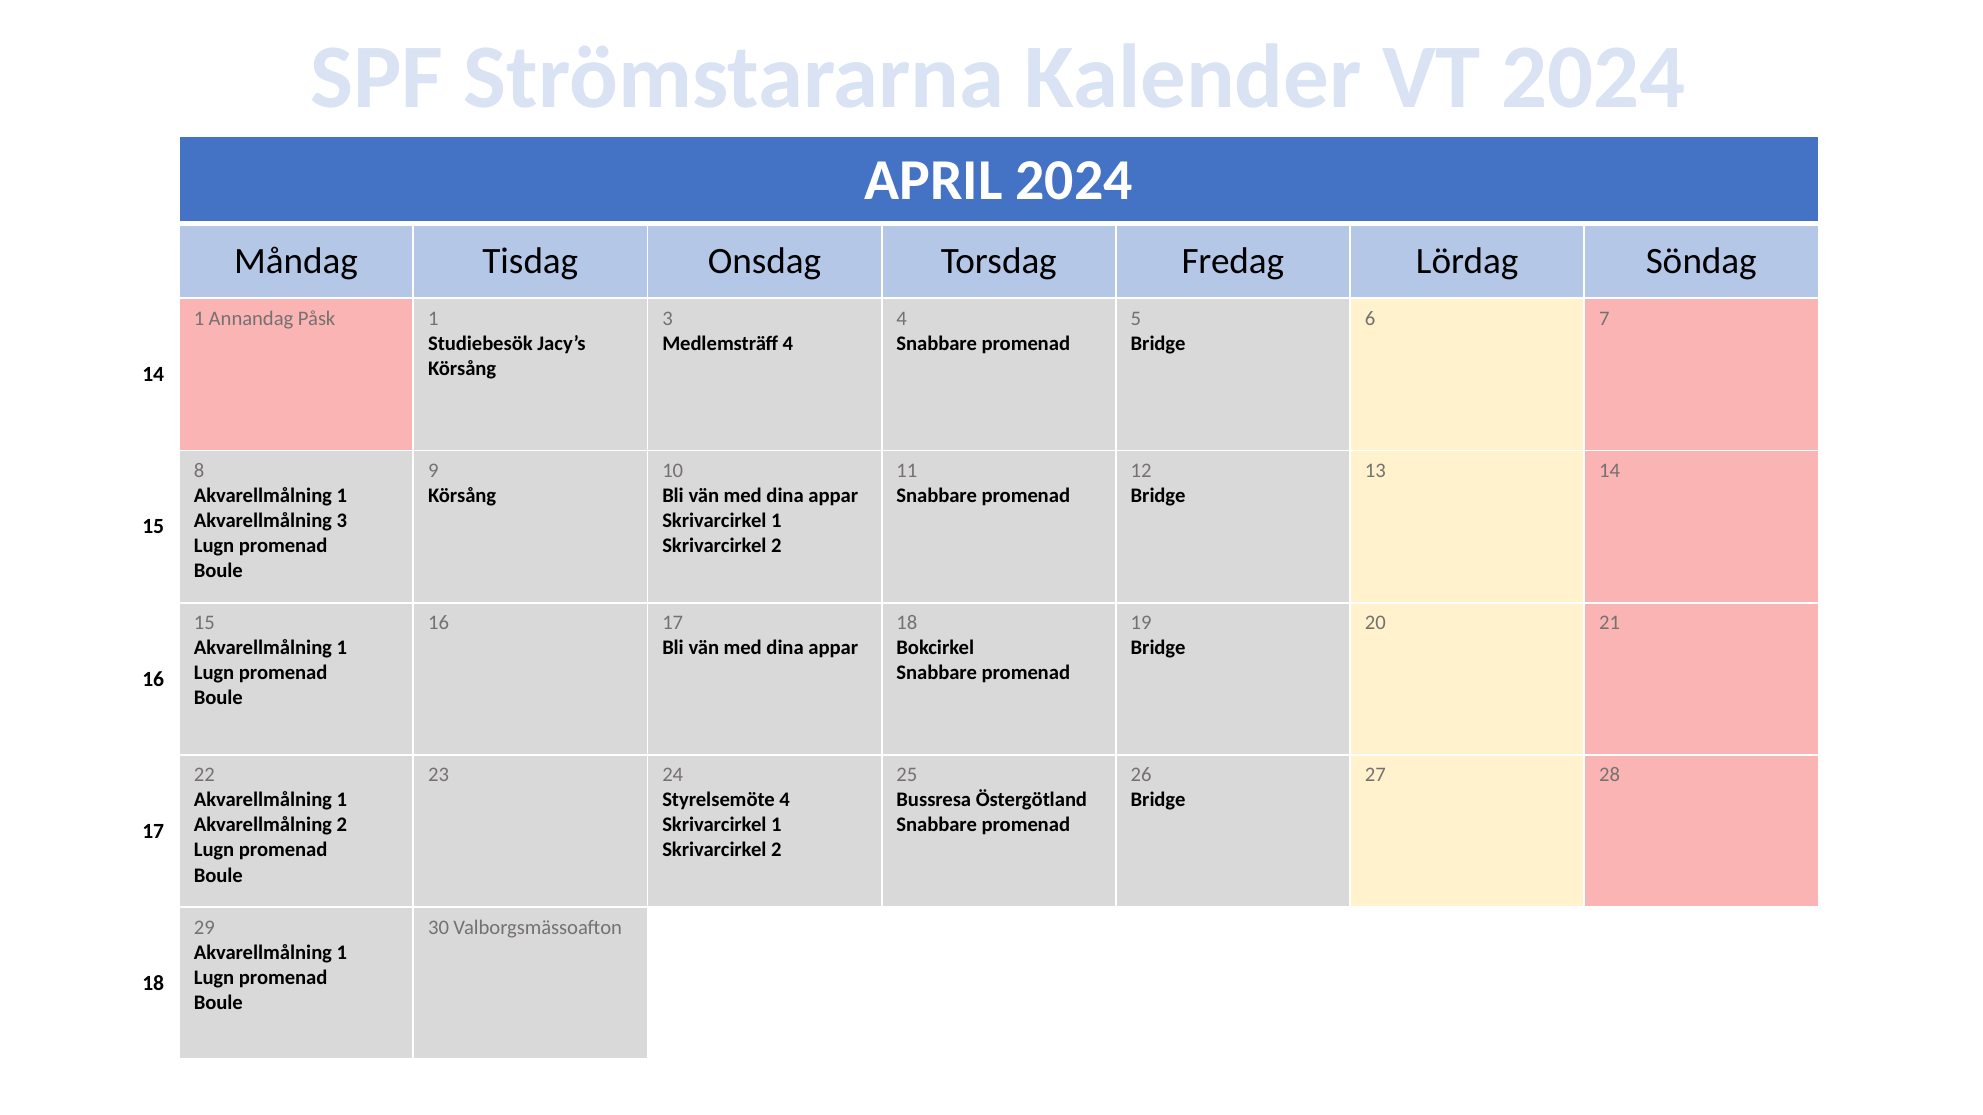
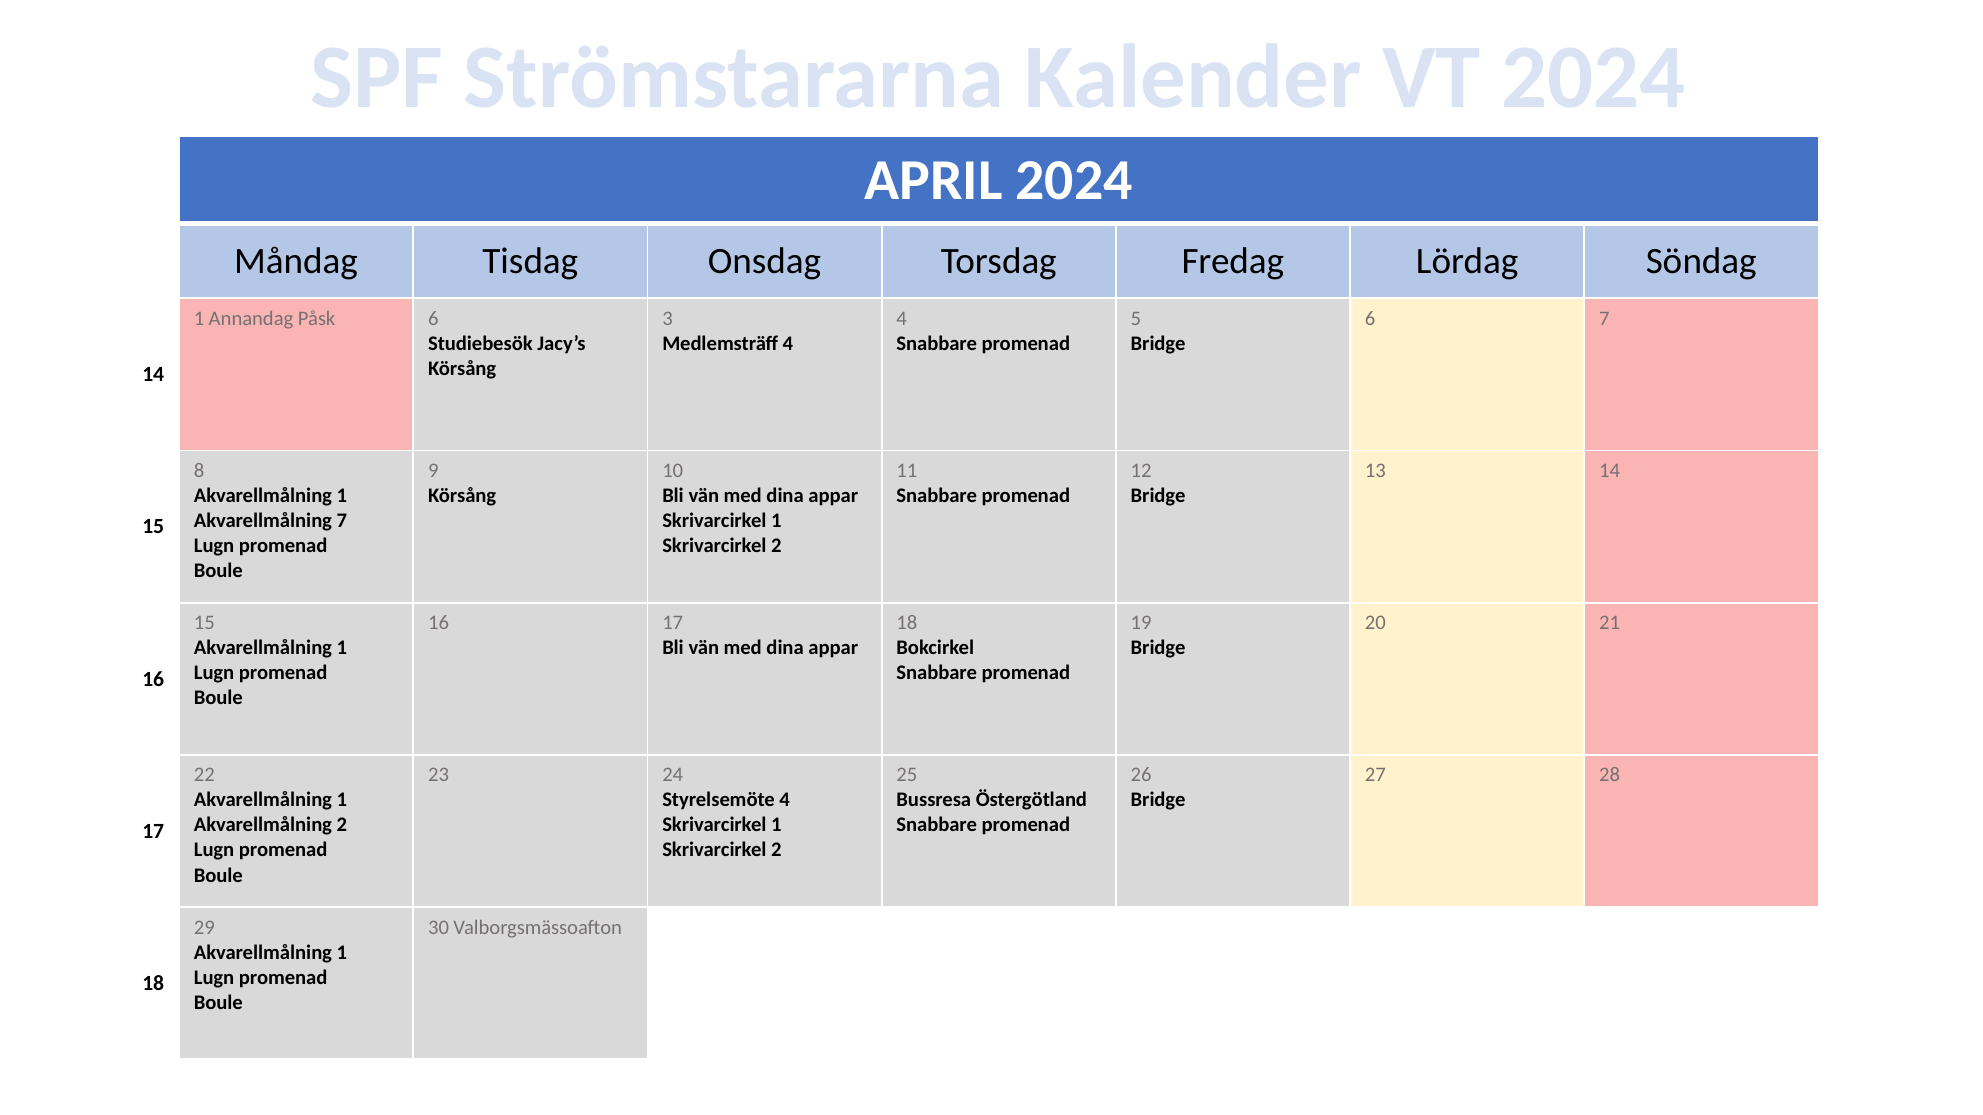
Påsk 1: 1 -> 6
Akvarellmålning 3: 3 -> 7
